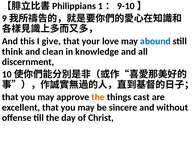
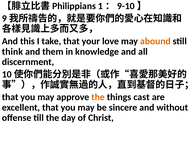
give: give -> take
abound colour: blue -> orange
clean: clean -> them
